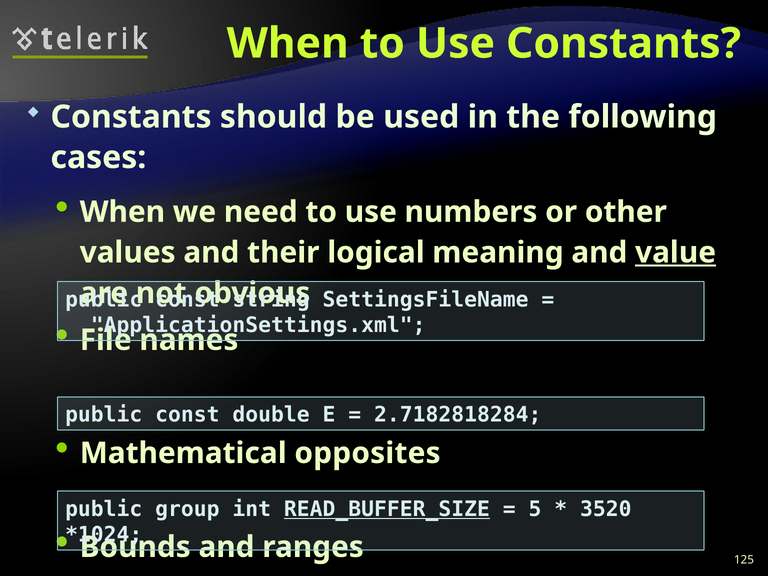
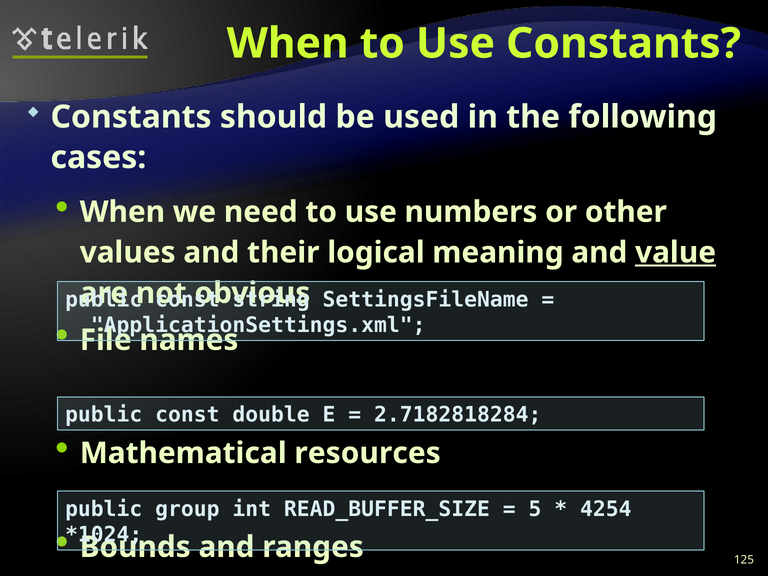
opposites: opposites -> resources
READ_BUFFER_SIZE underline: present -> none
3520: 3520 -> 4254
